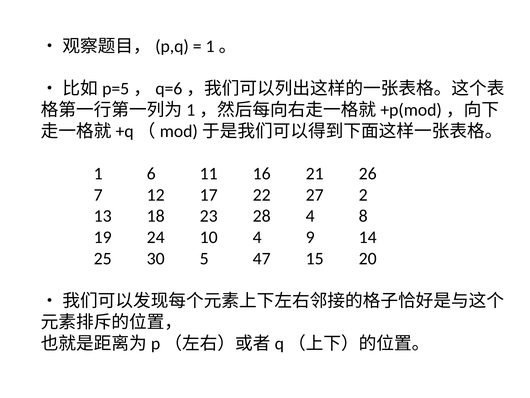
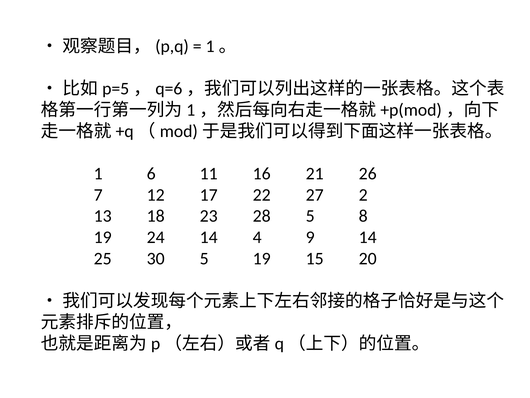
28 4: 4 -> 5
24 10: 10 -> 14
5 47: 47 -> 19
